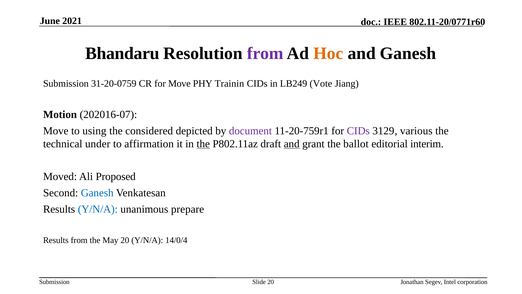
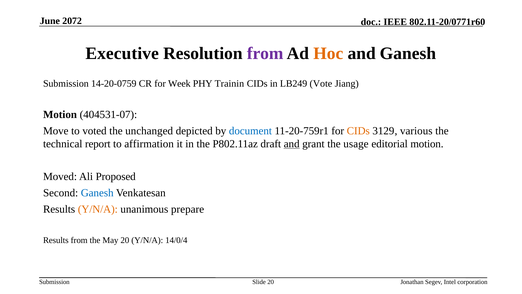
2021: 2021 -> 2072
Bhandaru: Bhandaru -> Executive
31-20-0759: 31-20-0759 -> 14-20-0759
for Move: Move -> Week
202016-07: 202016-07 -> 404531-07
using: using -> voted
considered: considered -> unchanged
document colour: purple -> blue
CIDs at (358, 131) colour: purple -> orange
under: under -> report
the at (203, 144) underline: present -> none
ballot: ballot -> usage
editorial interim: interim -> motion
Y/N/A at (98, 209) colour: blue -> orange
